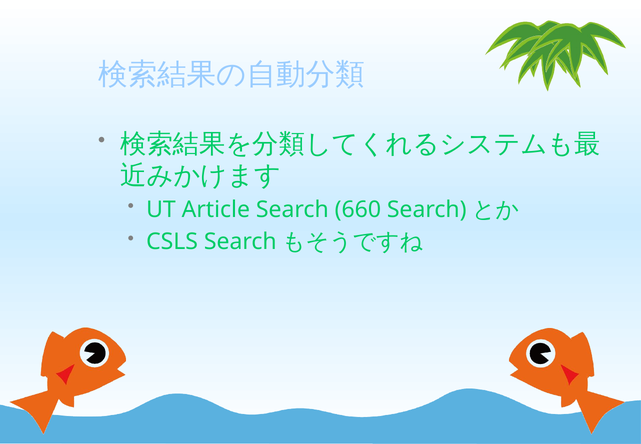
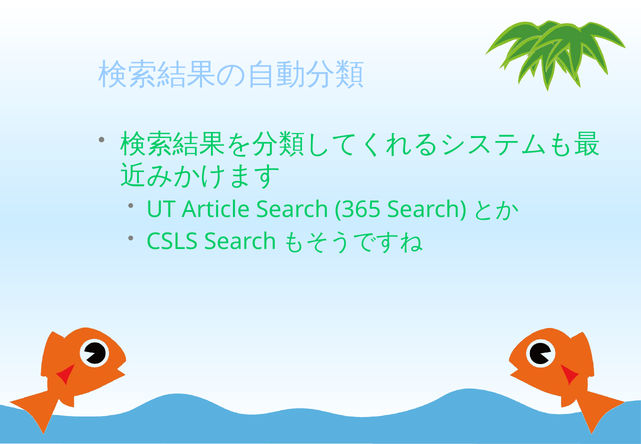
660: 660 -> 365
